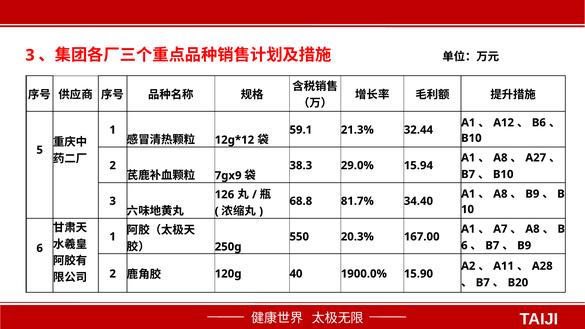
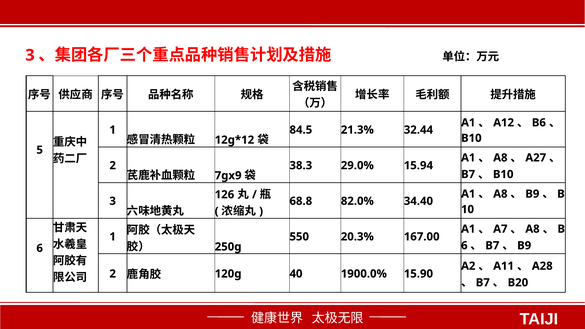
59.1: 59.1 -> 84.5
81.7%: 81.7% -> 82.0%
